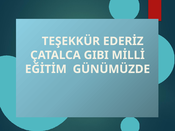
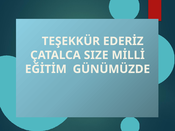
GIBI: GIBI -> SIZE
